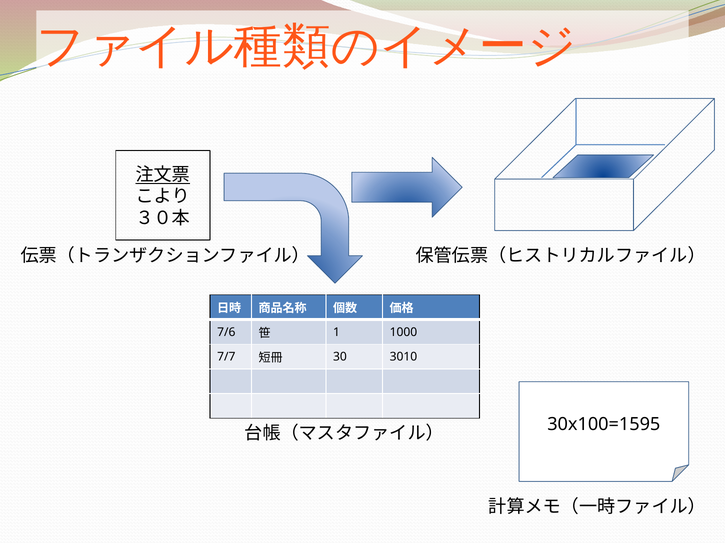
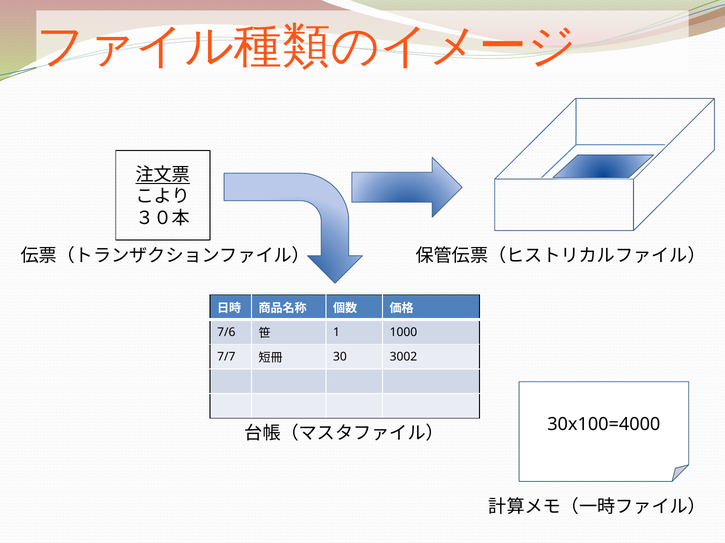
3010: 3010 -> 3002
30x100=1595: 30x100=1595 -> 30x100=4000
